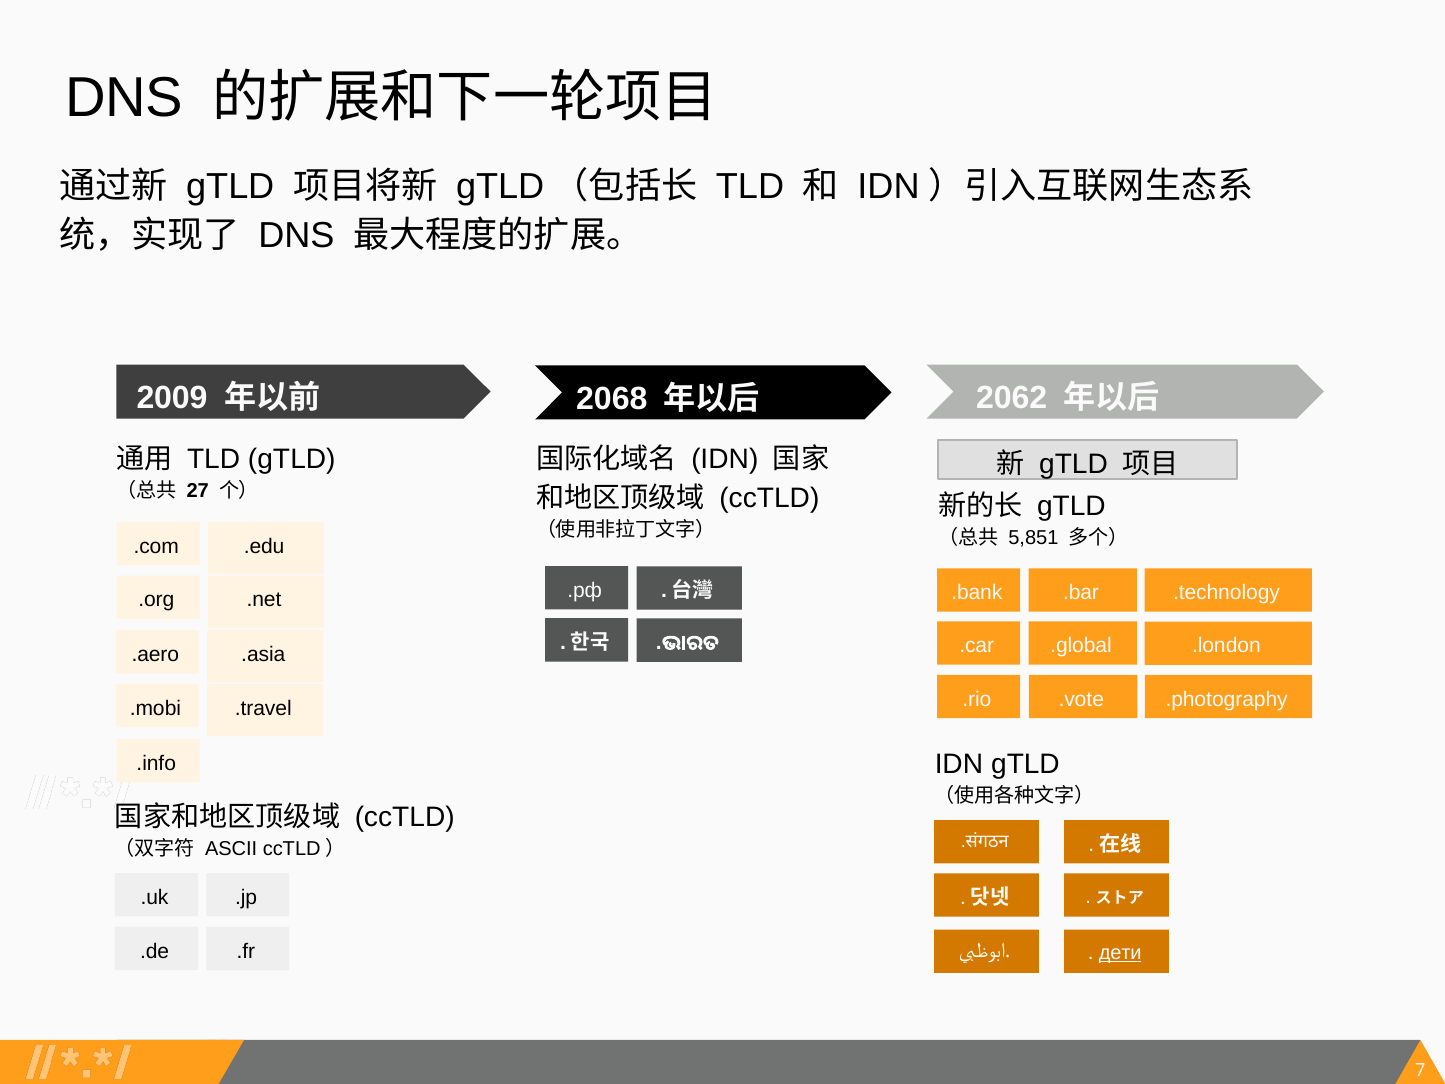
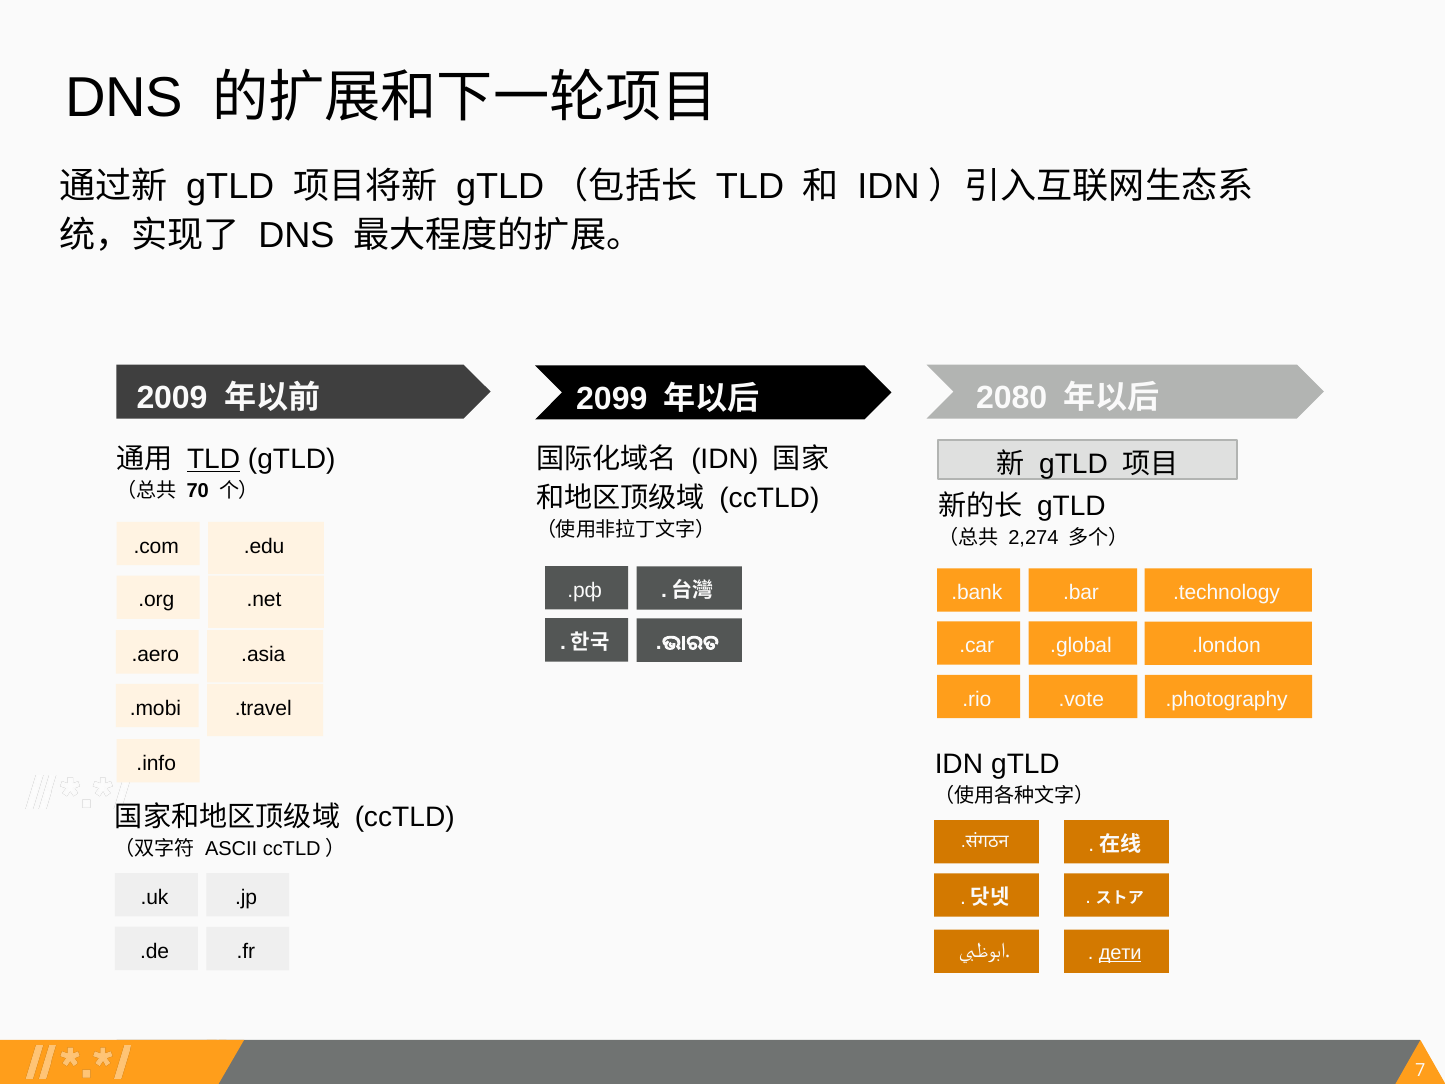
2068: 2068 -> 2099
2062: 2062 -> 2080
TLD at (214, 459) underline: none -> present
27: 27 -> 70
5,851: 5,851 -> 2,274
